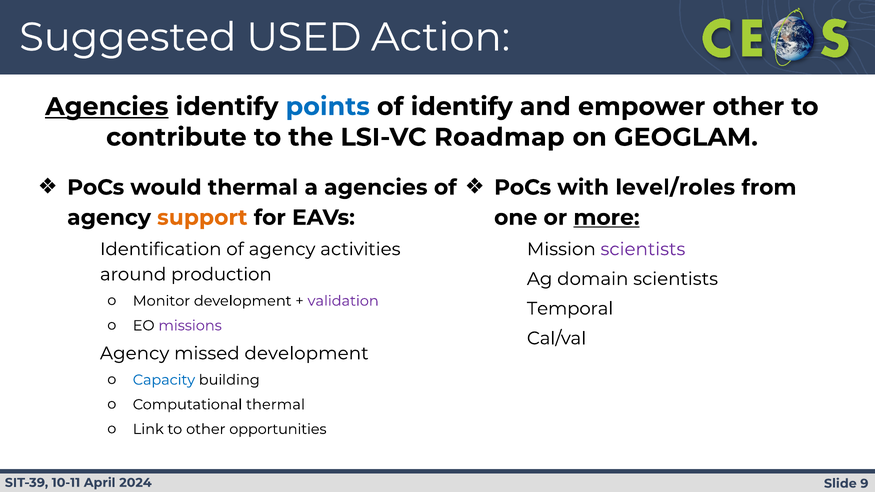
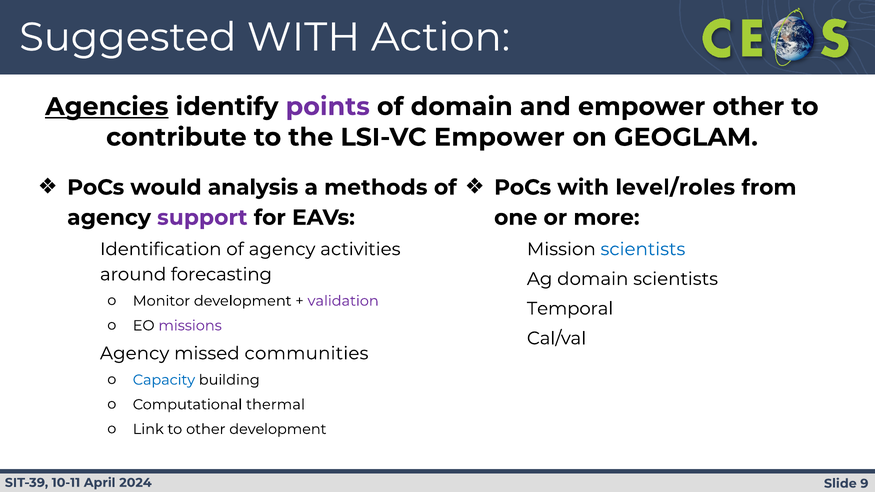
Suggested USED: USED -> WITH
points colour: blue -> purple
of identify: identify -> domain
LSI-VC Roadmap: Roadmap -> Empower
would thermal: thermal -> analysis
a agencies: agencies -> methods
support colour: orange -> purple
more underline: present -> none
scientists at (643, 249) colour: purple -> blue
production: production -> forecasting
missed development: development -> communities
other opportunities: opportunities -> development
